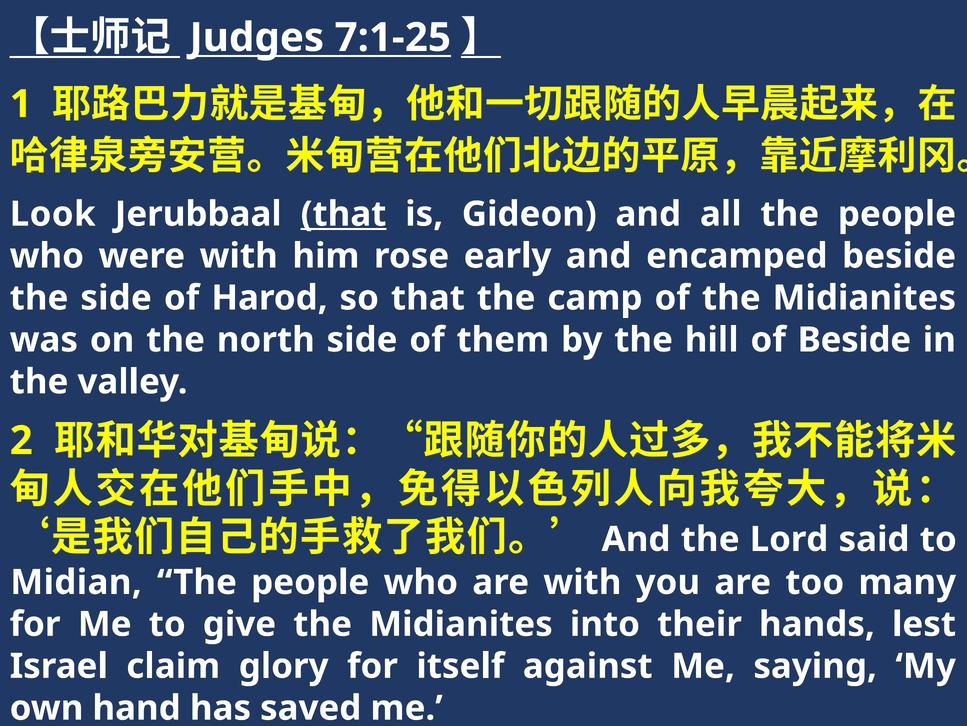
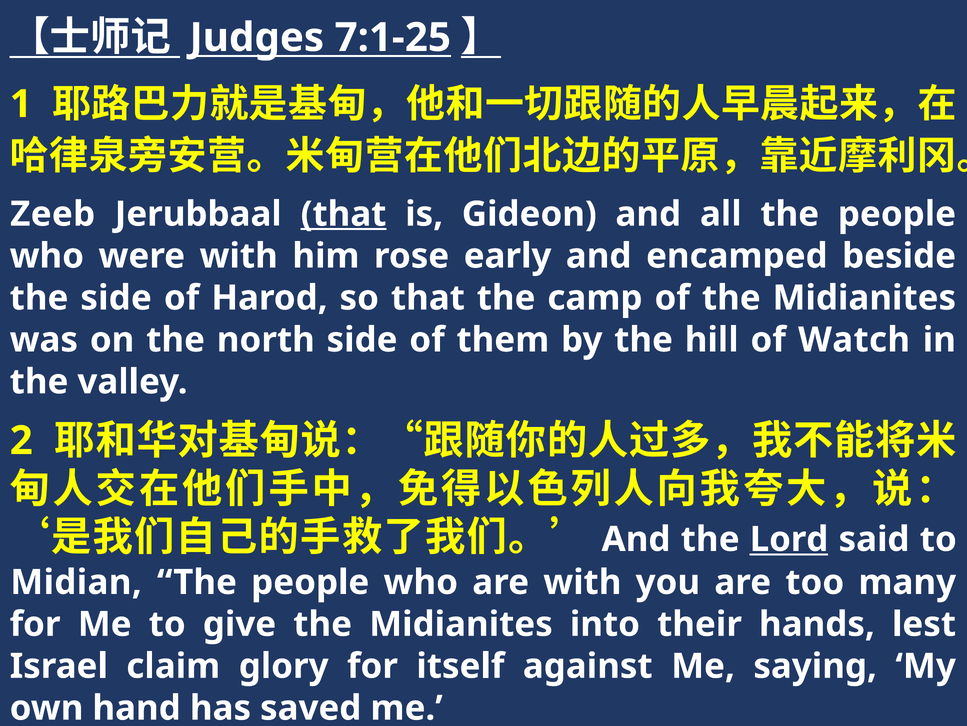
Look: Look -> Zeeb
of Beside: Beside -> Watch
Lord underline: none -> present
